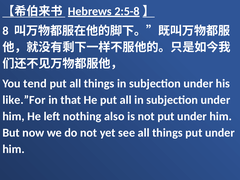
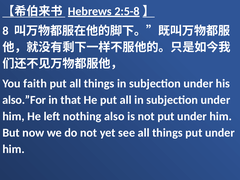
tend: tend -> faith
like.”For: like.”For -> also.”For
